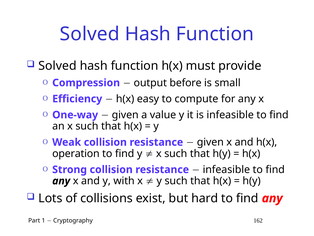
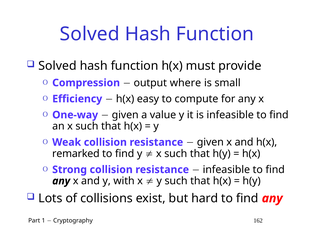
before: before -> where
operation: operation -> remarked
